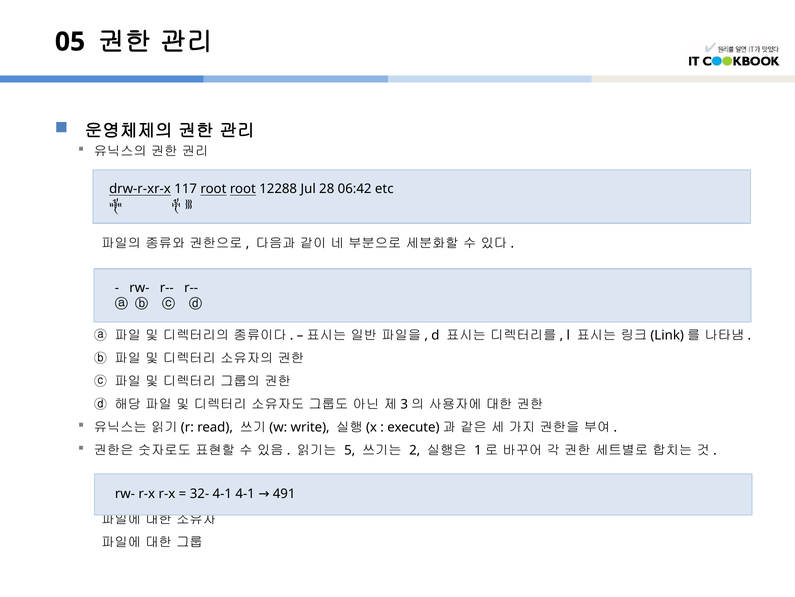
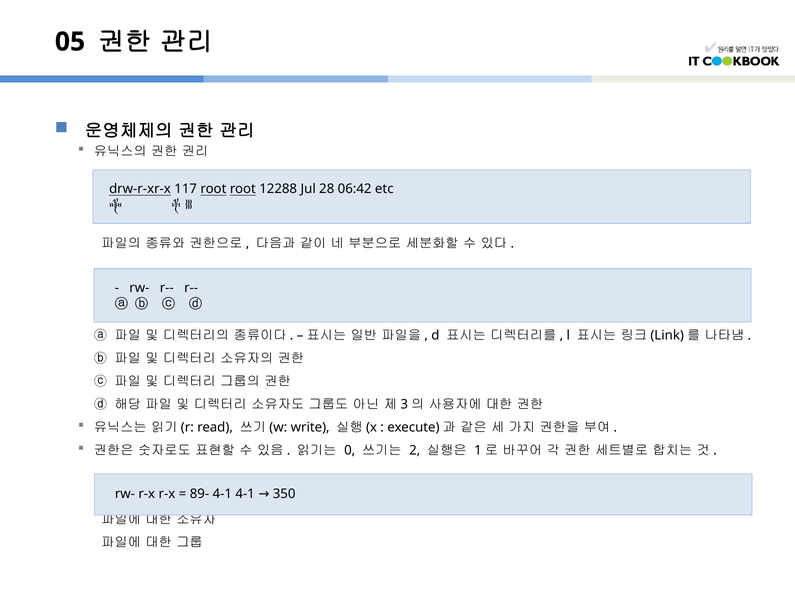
5: 5 -> 0
32-: 32- -> 89-
491: 491 -> 350
